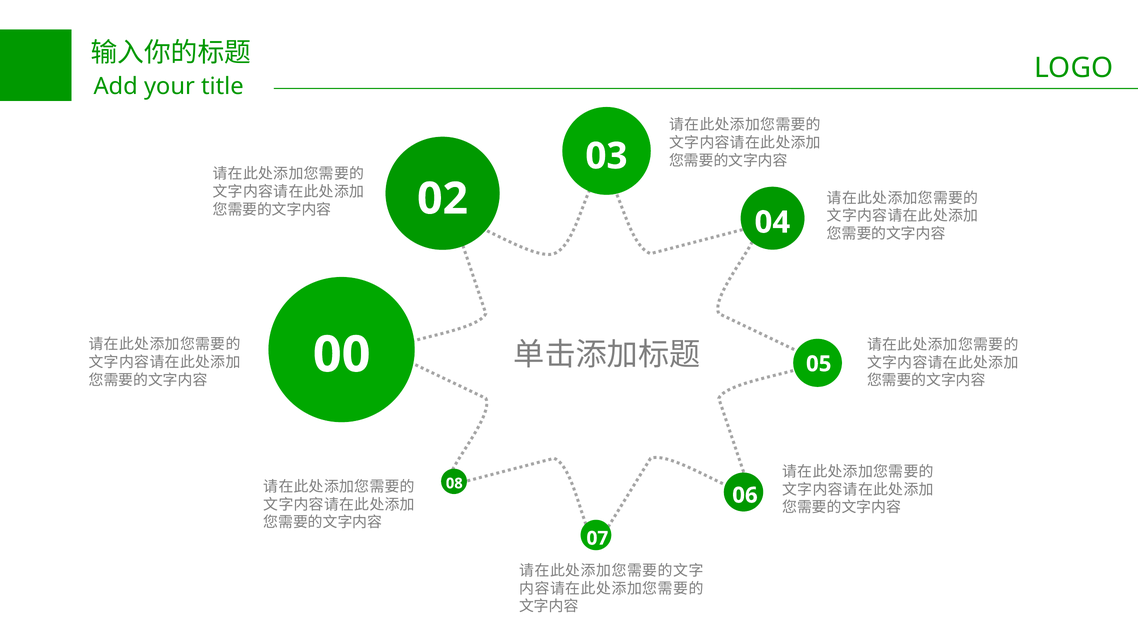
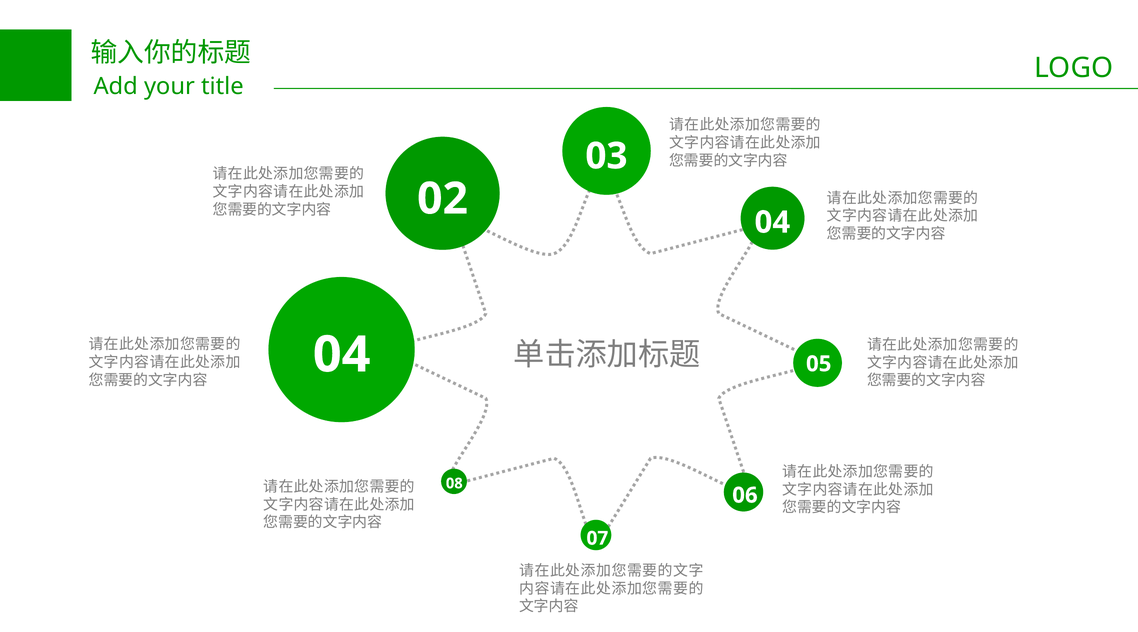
00 at (342, 355): 00 -> 04
